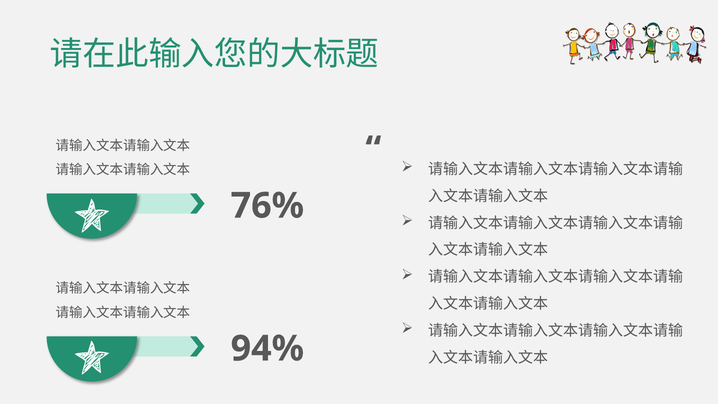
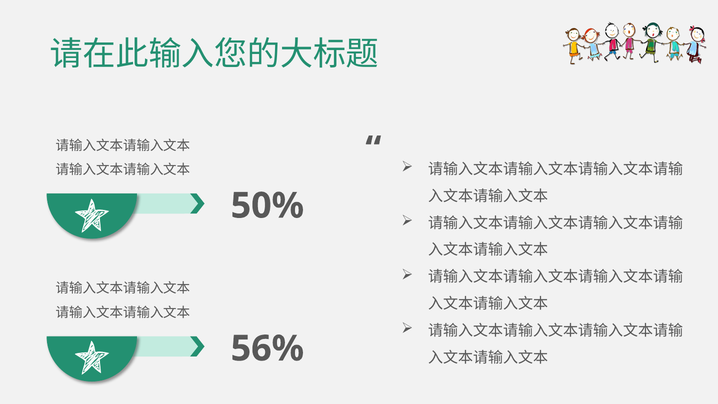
76%: 76% -> 50%
94%: 94% -> 56%
